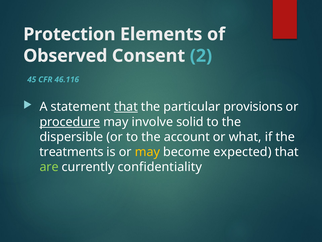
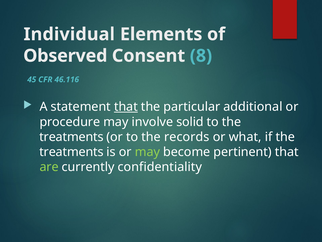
Protection: Protection -> Individual
2: 2 -> 8
provisions: provisions -> additional
procedure underline: present -> none
dispersible at (71, 137): dispersible -> treatments
account: account -> records
may at (147, 152) colour: yellow -> light green
expected: expected -> pertinent
